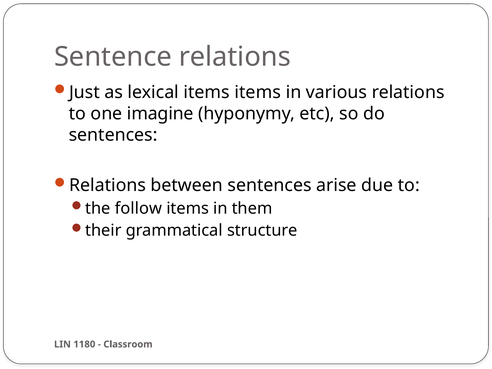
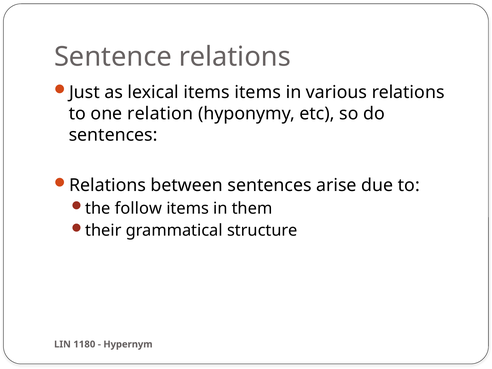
imagine: imagine -> relation
Classroom: Classroom -> Hypernym
